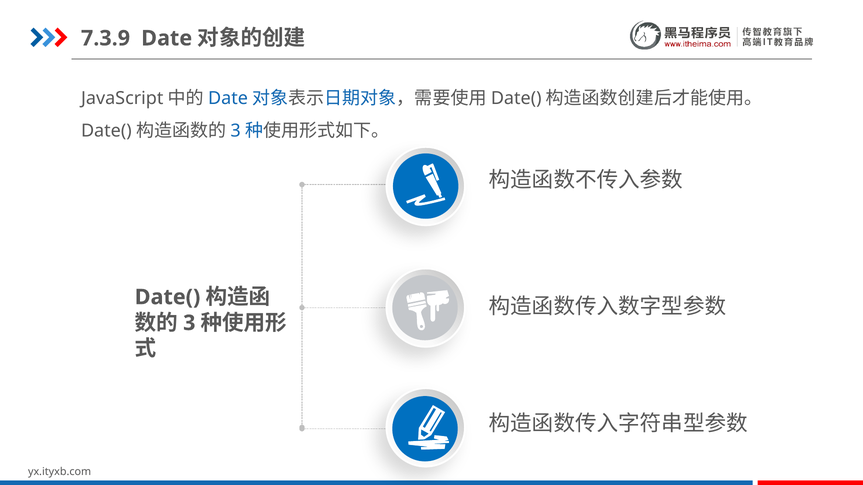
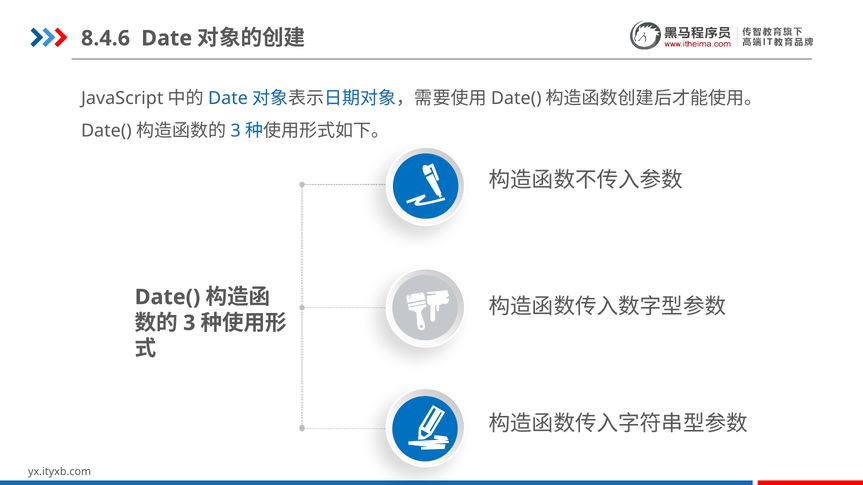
7.3.9: 7.3.9 -> 8.4.6
